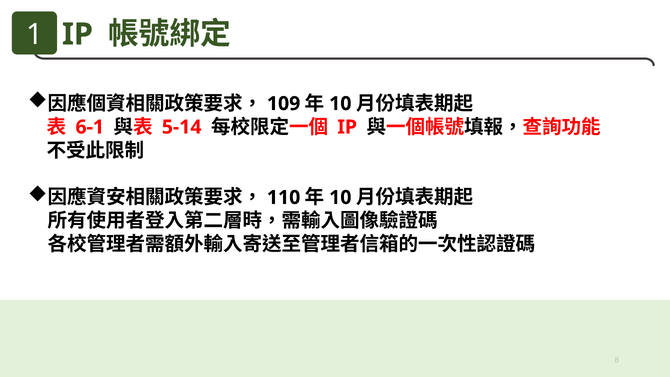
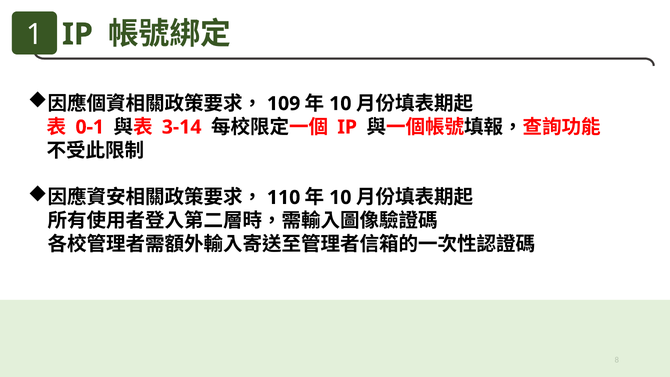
6-1: 6-1 -> 0-1
5-14: 5-14 -> 3-14
